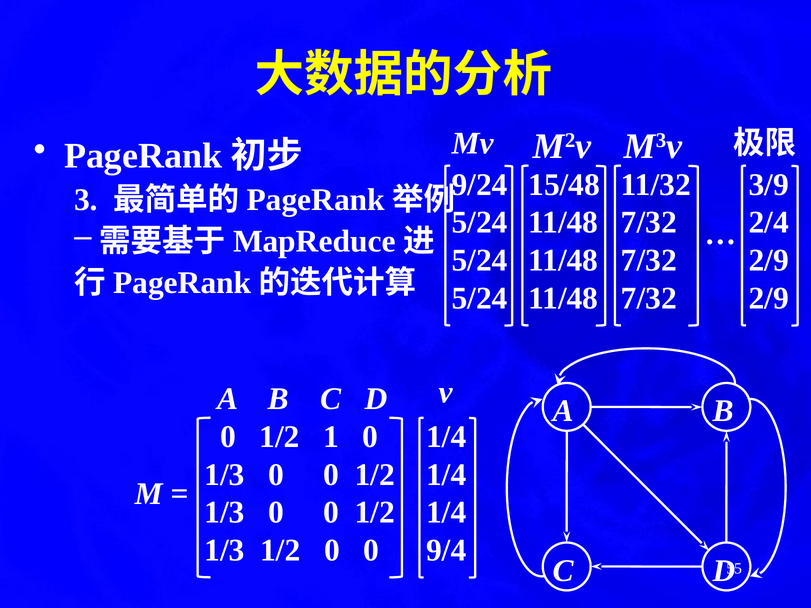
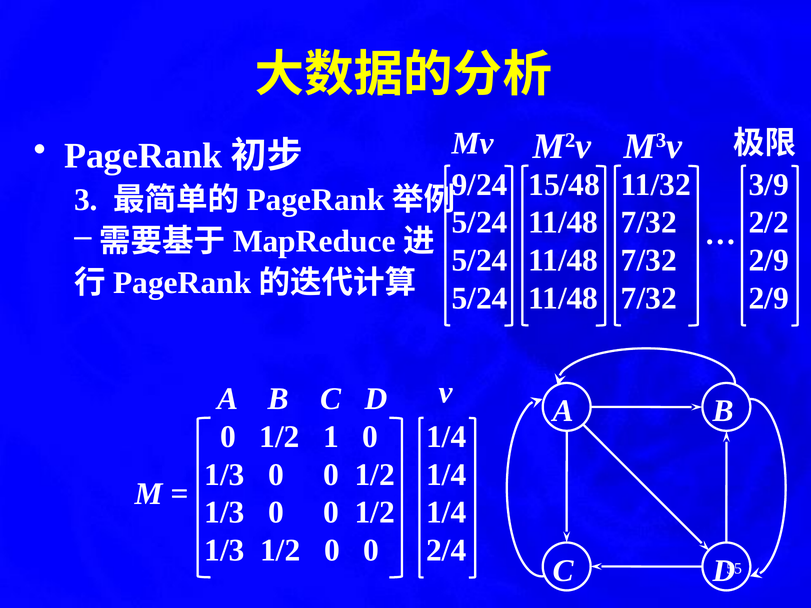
2/4: 2/4 -> 2/2
9/4: 9/4 -> 2/4
